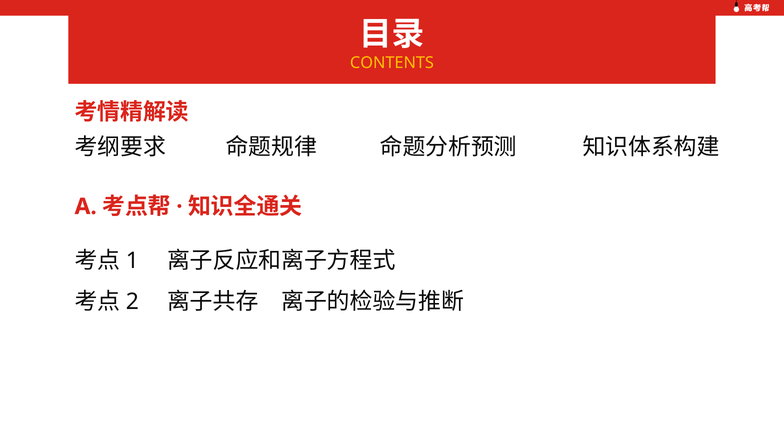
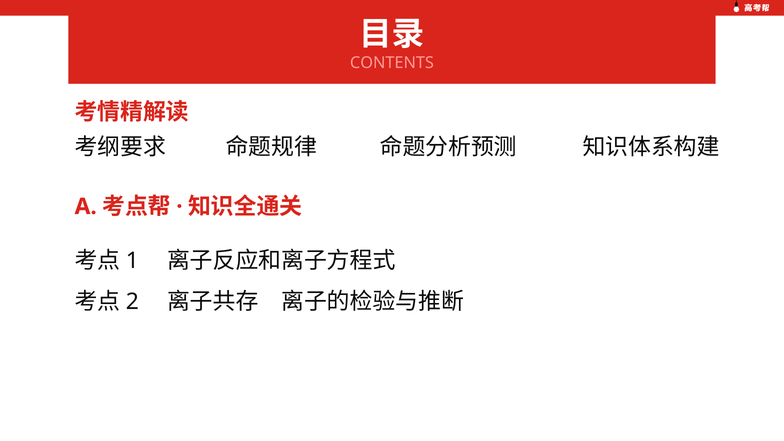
CONTENTS colour: yellow -> pink
